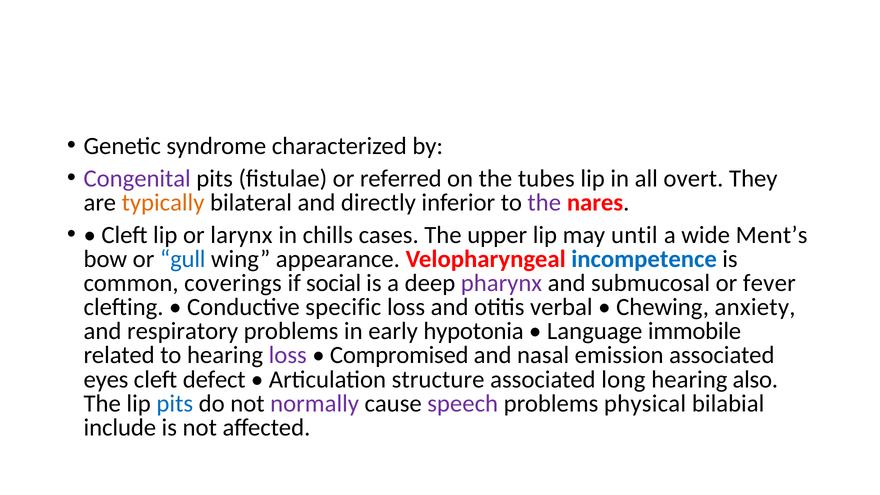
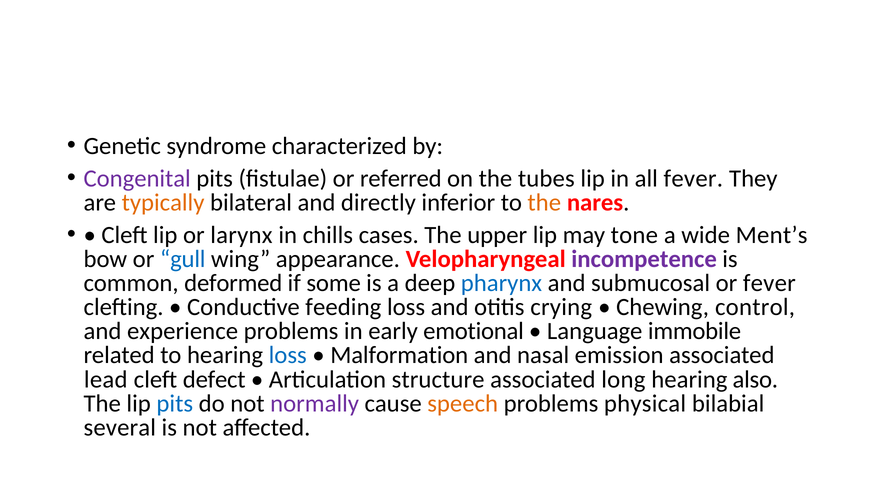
all overt: overt -> fever
the at (544, 203) colour: purple -> orange
until: until -> tone
incompetence colour: blue -> purple
coverings: coverings -> deformed
social: social -> some
pharynx colour: purple -> blue
specific: specific -> feeding
verbal: verbal -> crying
anxiety: anxiety -> control
respiratory: respiratory -> experience
hypotonia: hypotonia -> emotional
loss at (288, 355) colour: purple -> blue
Compromised: Compromised -> Malformation
eyes: eyes -> lead
speech colour: purple -> orange
include: include -> several
